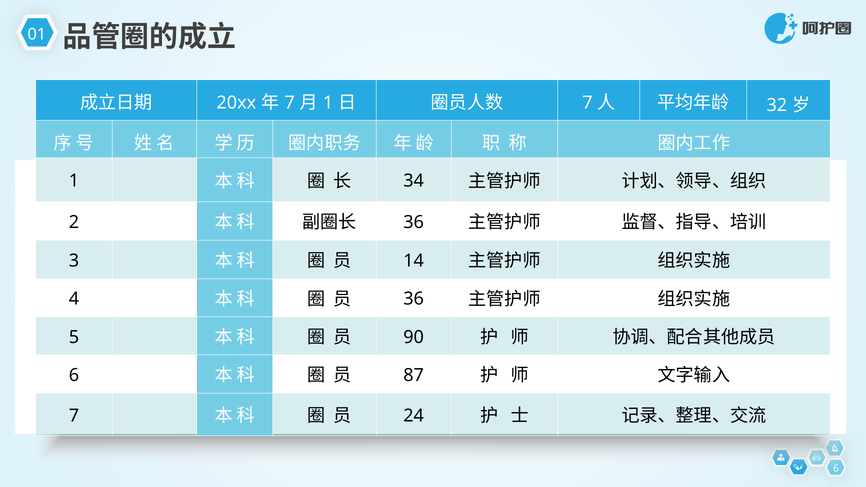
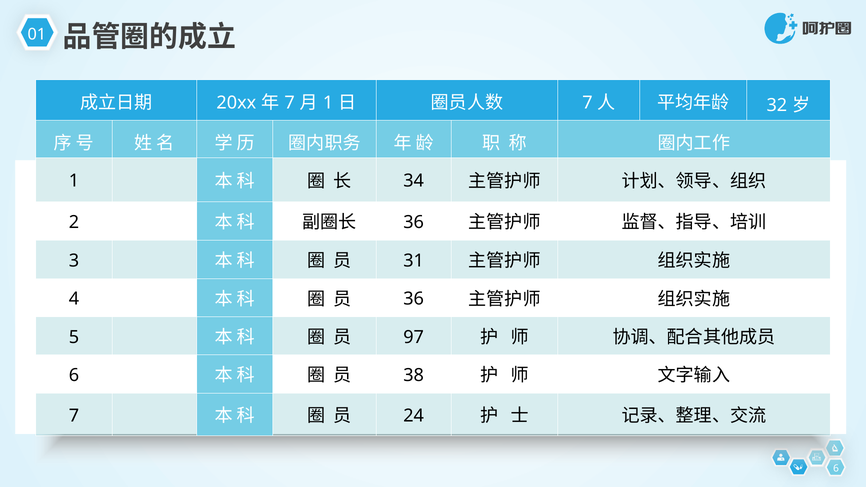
14: 14 -> 31
90: 90 -> 97
87: 87 -> 38
